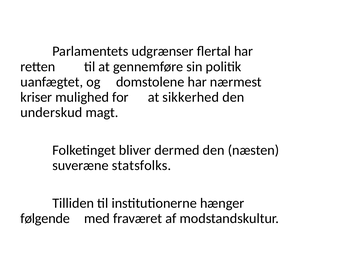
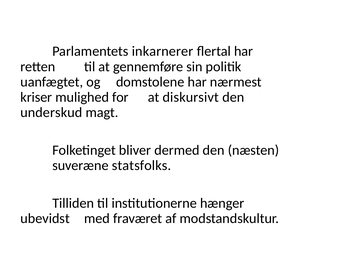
udgrænser: udgrænser -> inkarnerer
sikkerhed: sikkerhed -> diskursivt
følgende: følgende -> ubevidst
